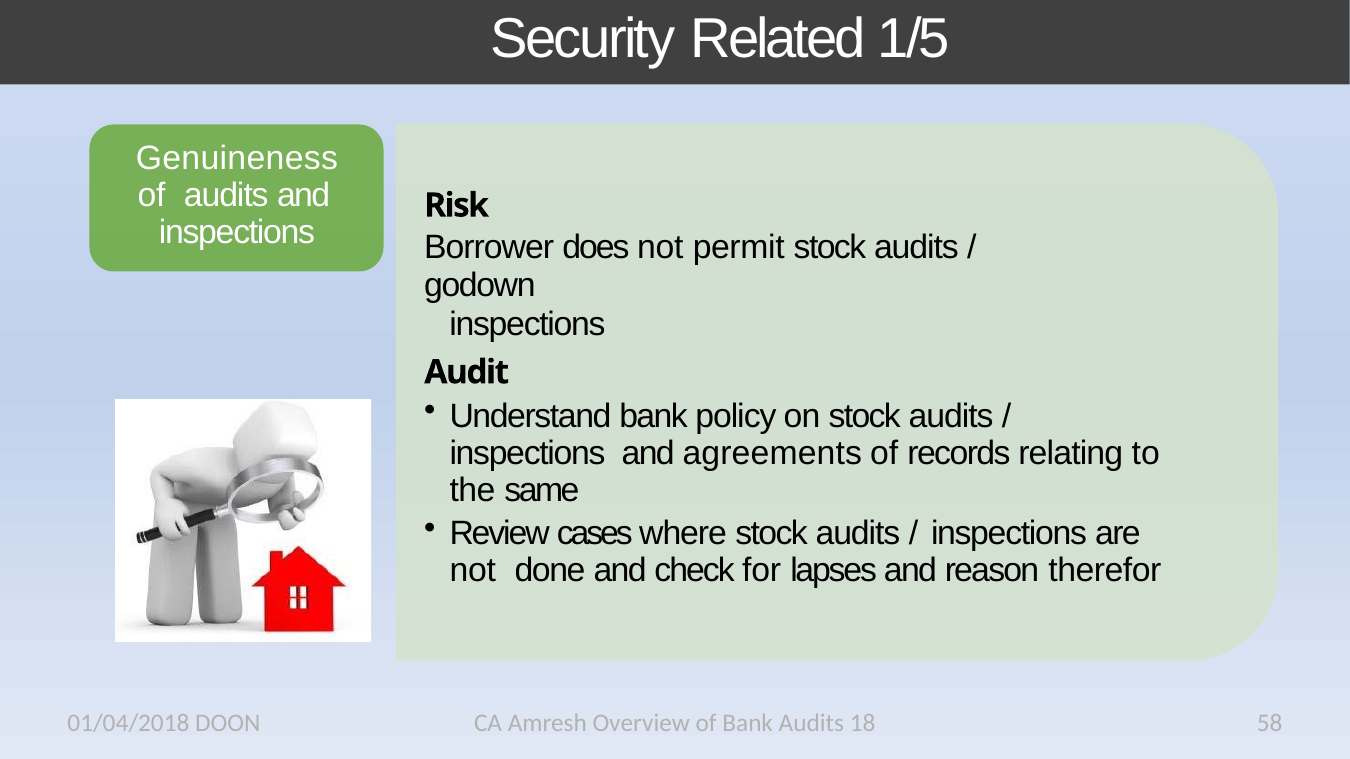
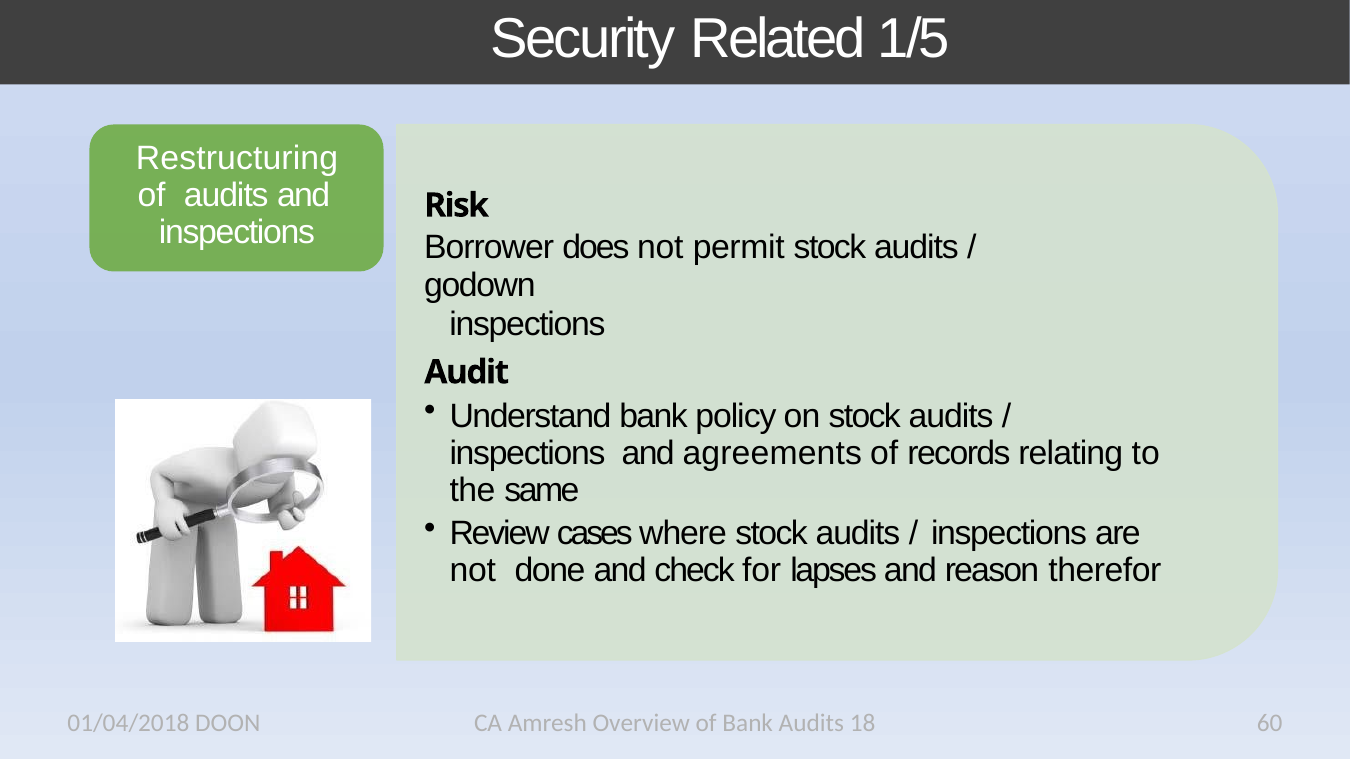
Genuineness: Genuineness -> Restructuring
58: 58 -> 60
